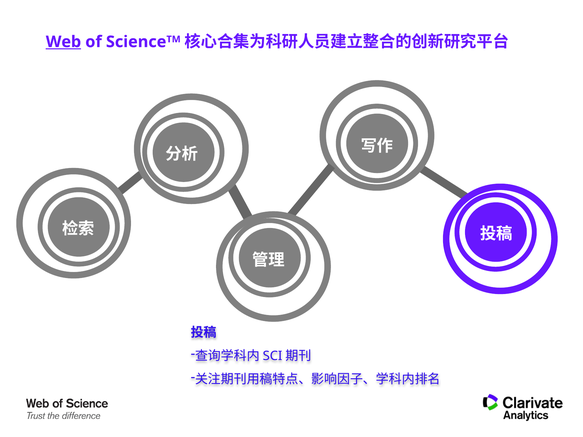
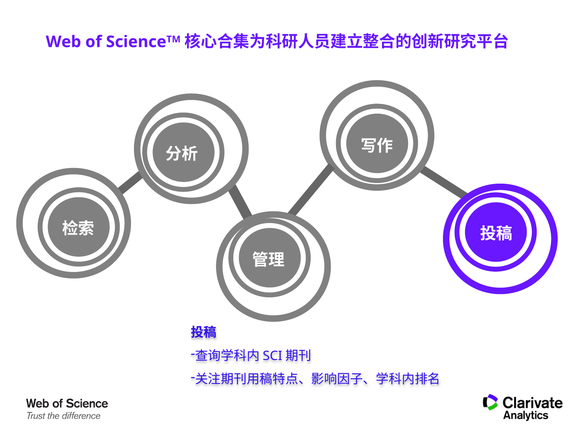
Web underline: present -> none
